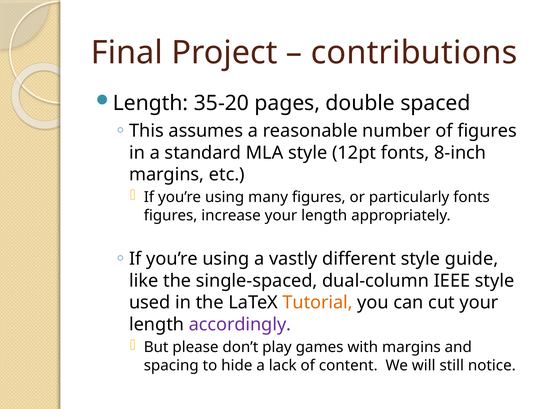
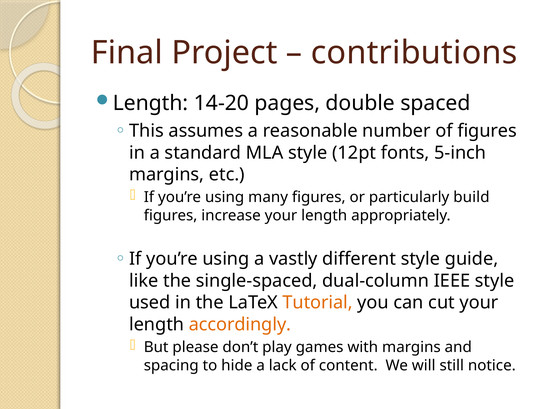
35-20: 35-20 -> 14-20
8-inch: 8-inch -> 5-inch
particularly fonts: fonts -> build
accordingly colour: purple -> orange
